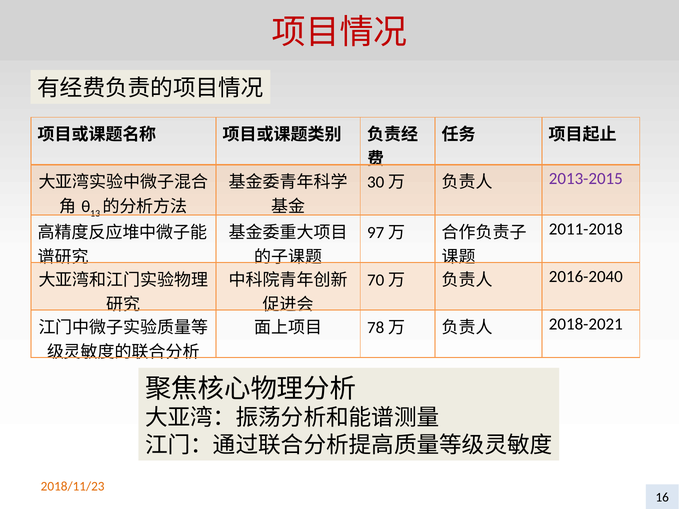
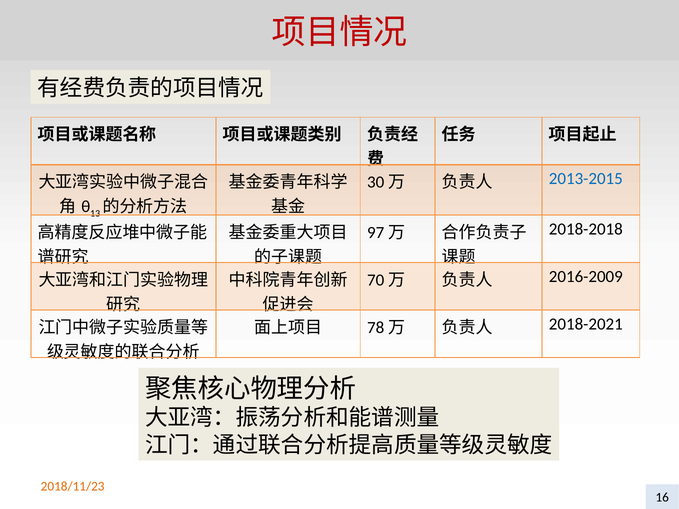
2013-2015 colour: purple -> blue
2011-2018: 2011-2018 -> 2018-2018
2016-2040: 2016-2040 -> 2016-2009
